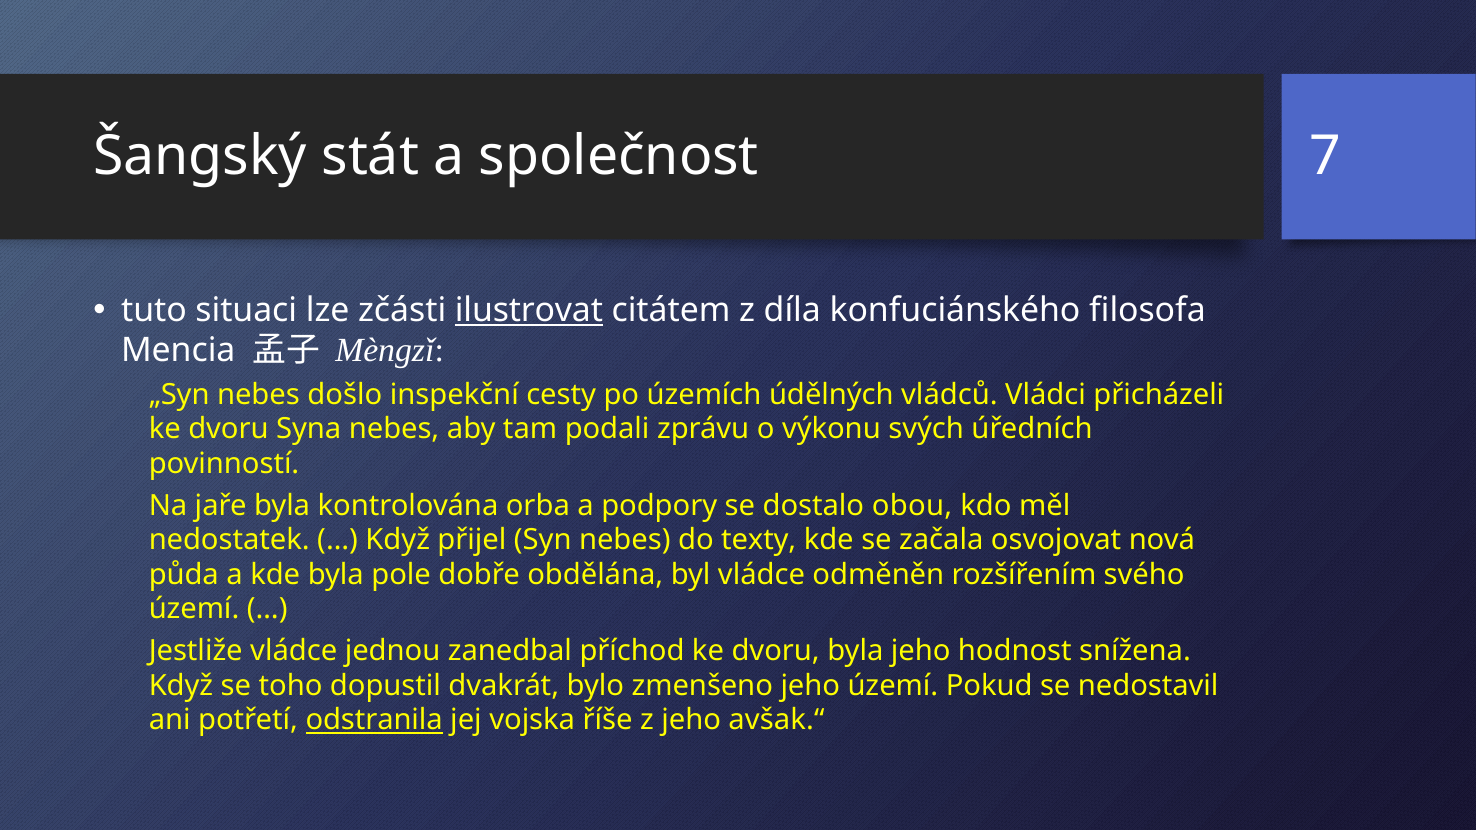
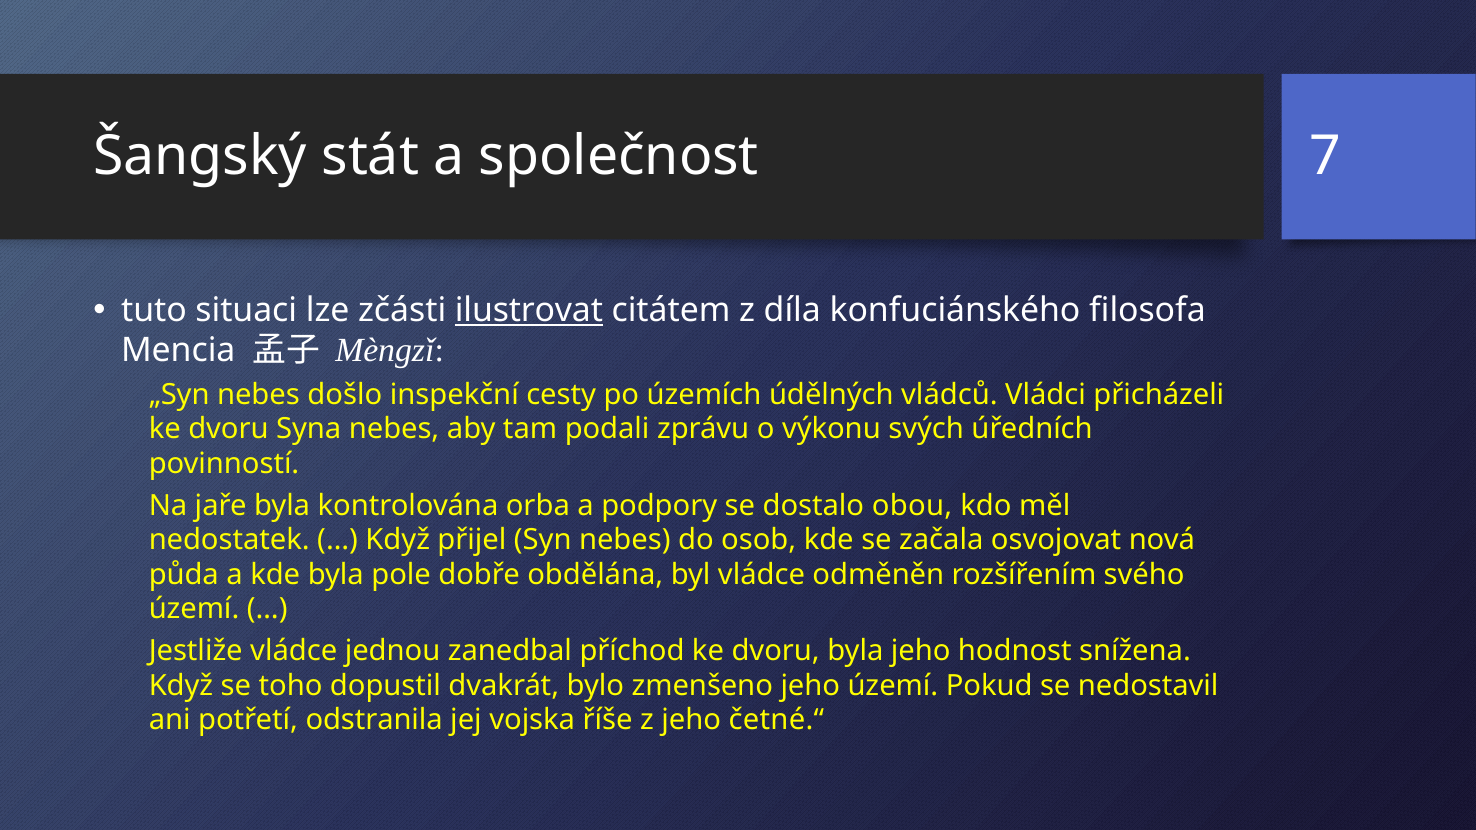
texty: texty -> osob
odstranila underline: present -> none
avšak.“: avšak.“ -> četné.“
